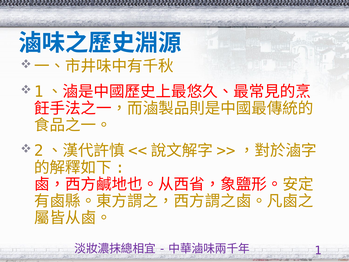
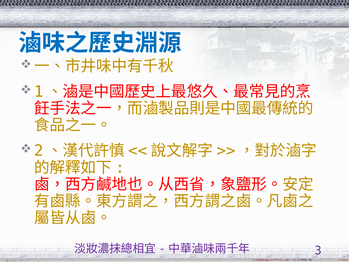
1: 1 -> 3
